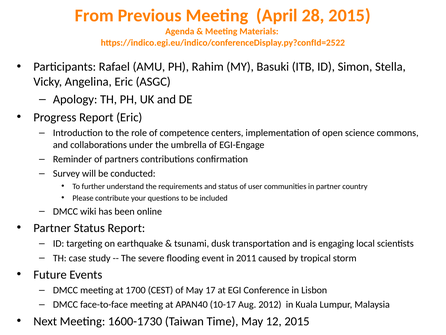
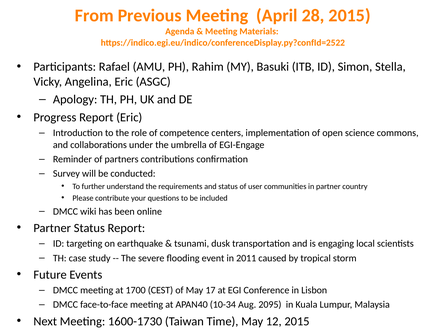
10-17: 10-17 -> 10-34
2012: 2012 -> 2095
